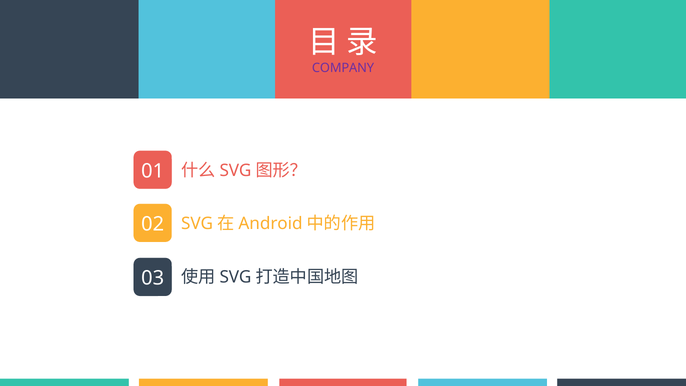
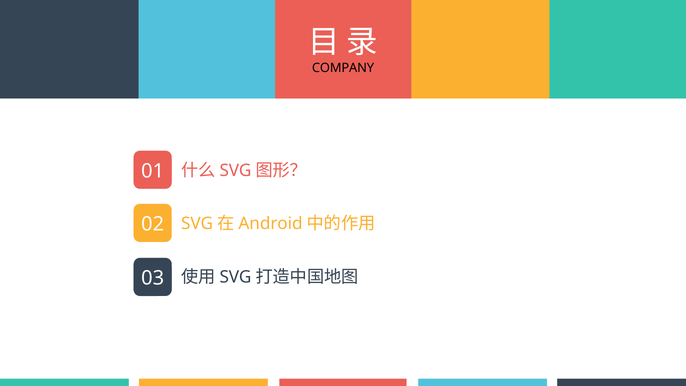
COMPANY colour: purple -> black
